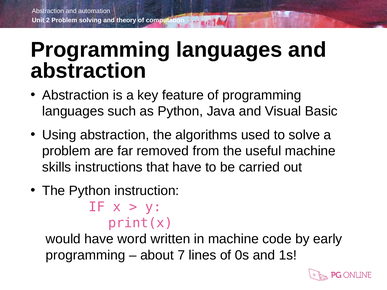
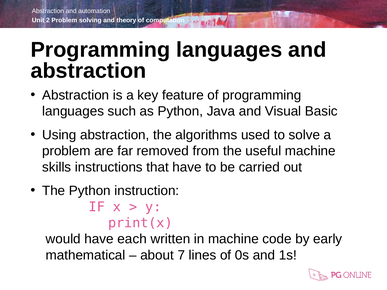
word: word -> each
programming at (86, 255): programming -> mathematical
